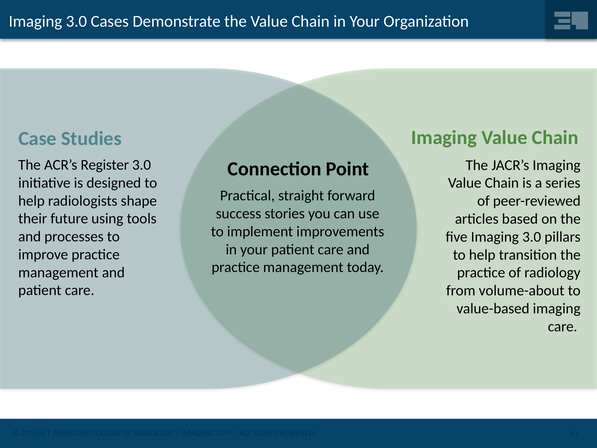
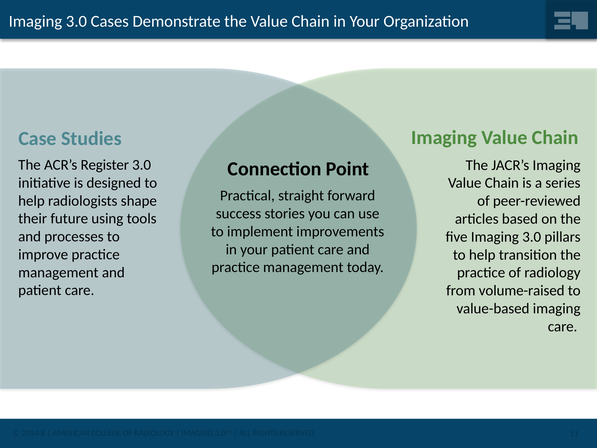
volume-about: volume-about -> volume-raised
